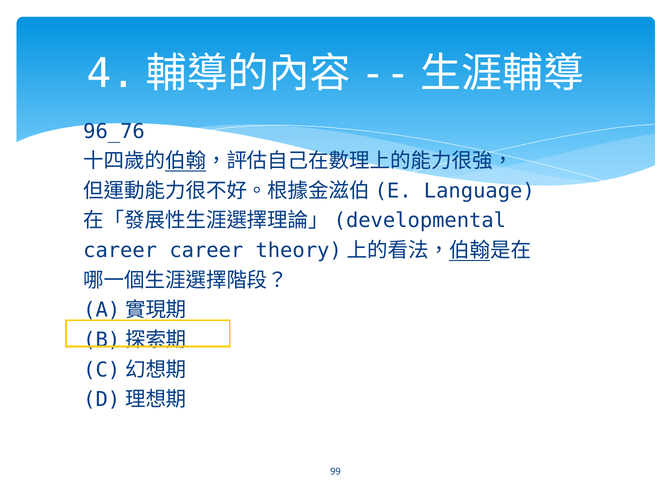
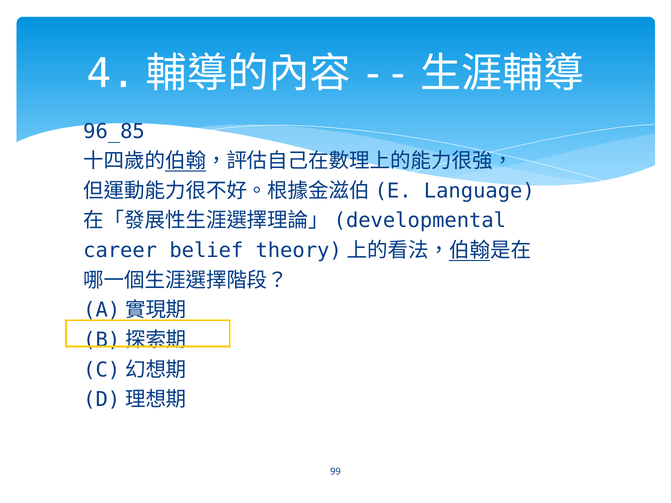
96_76: 96_76 -> 96_85
career career: career -> belief
